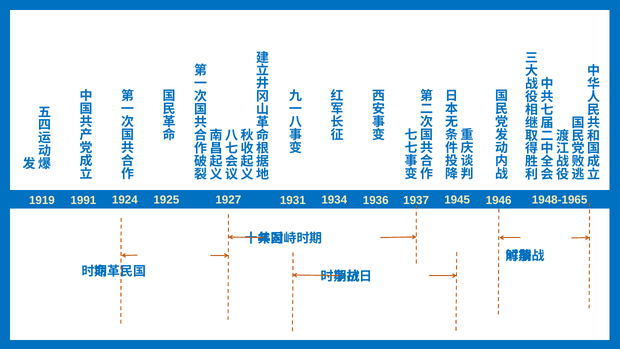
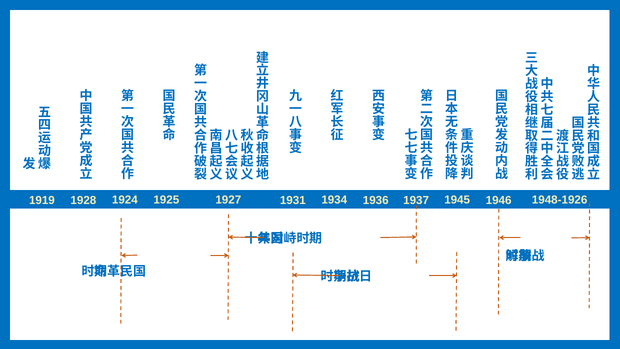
1948-1965: 1948-1965 -> 1948-1926
1991: 1991 -> 1928
